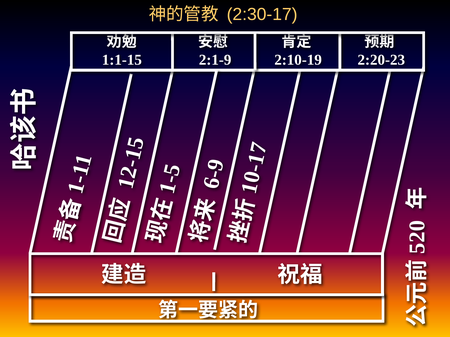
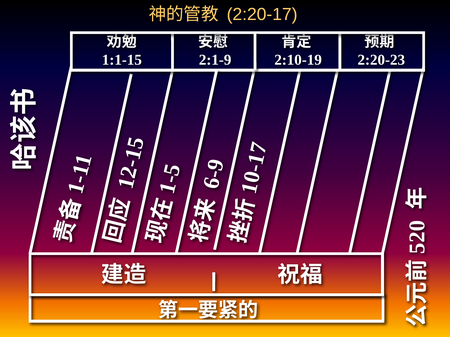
2:30-17: 2:30-17 -> 2:20-17
